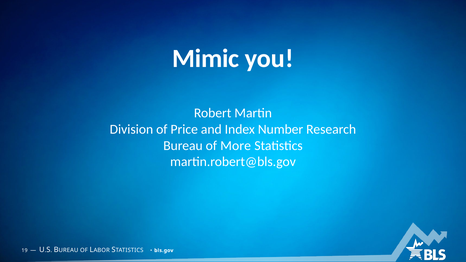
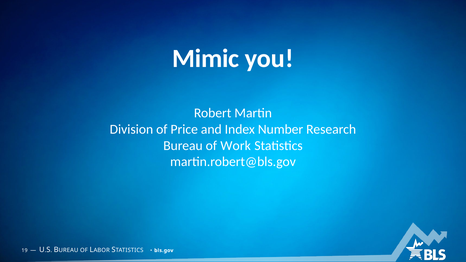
More: More -> Work
